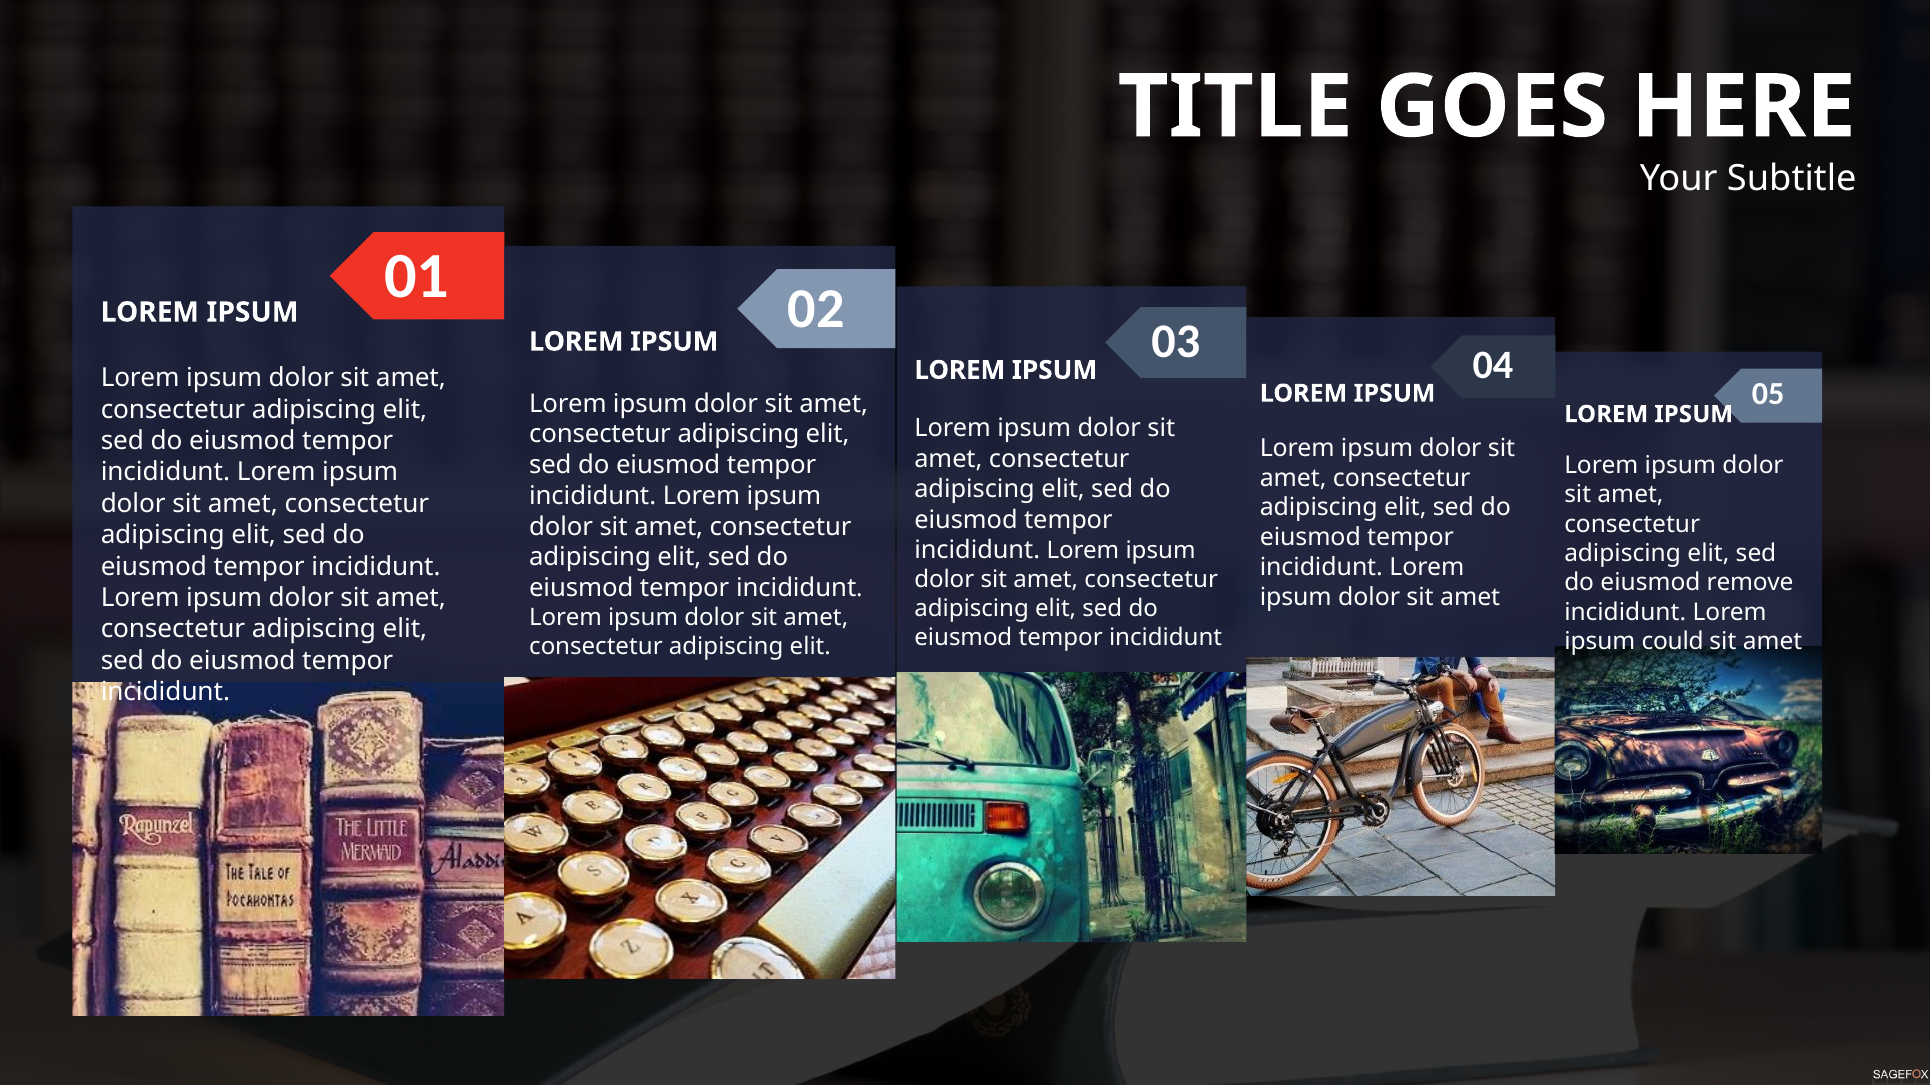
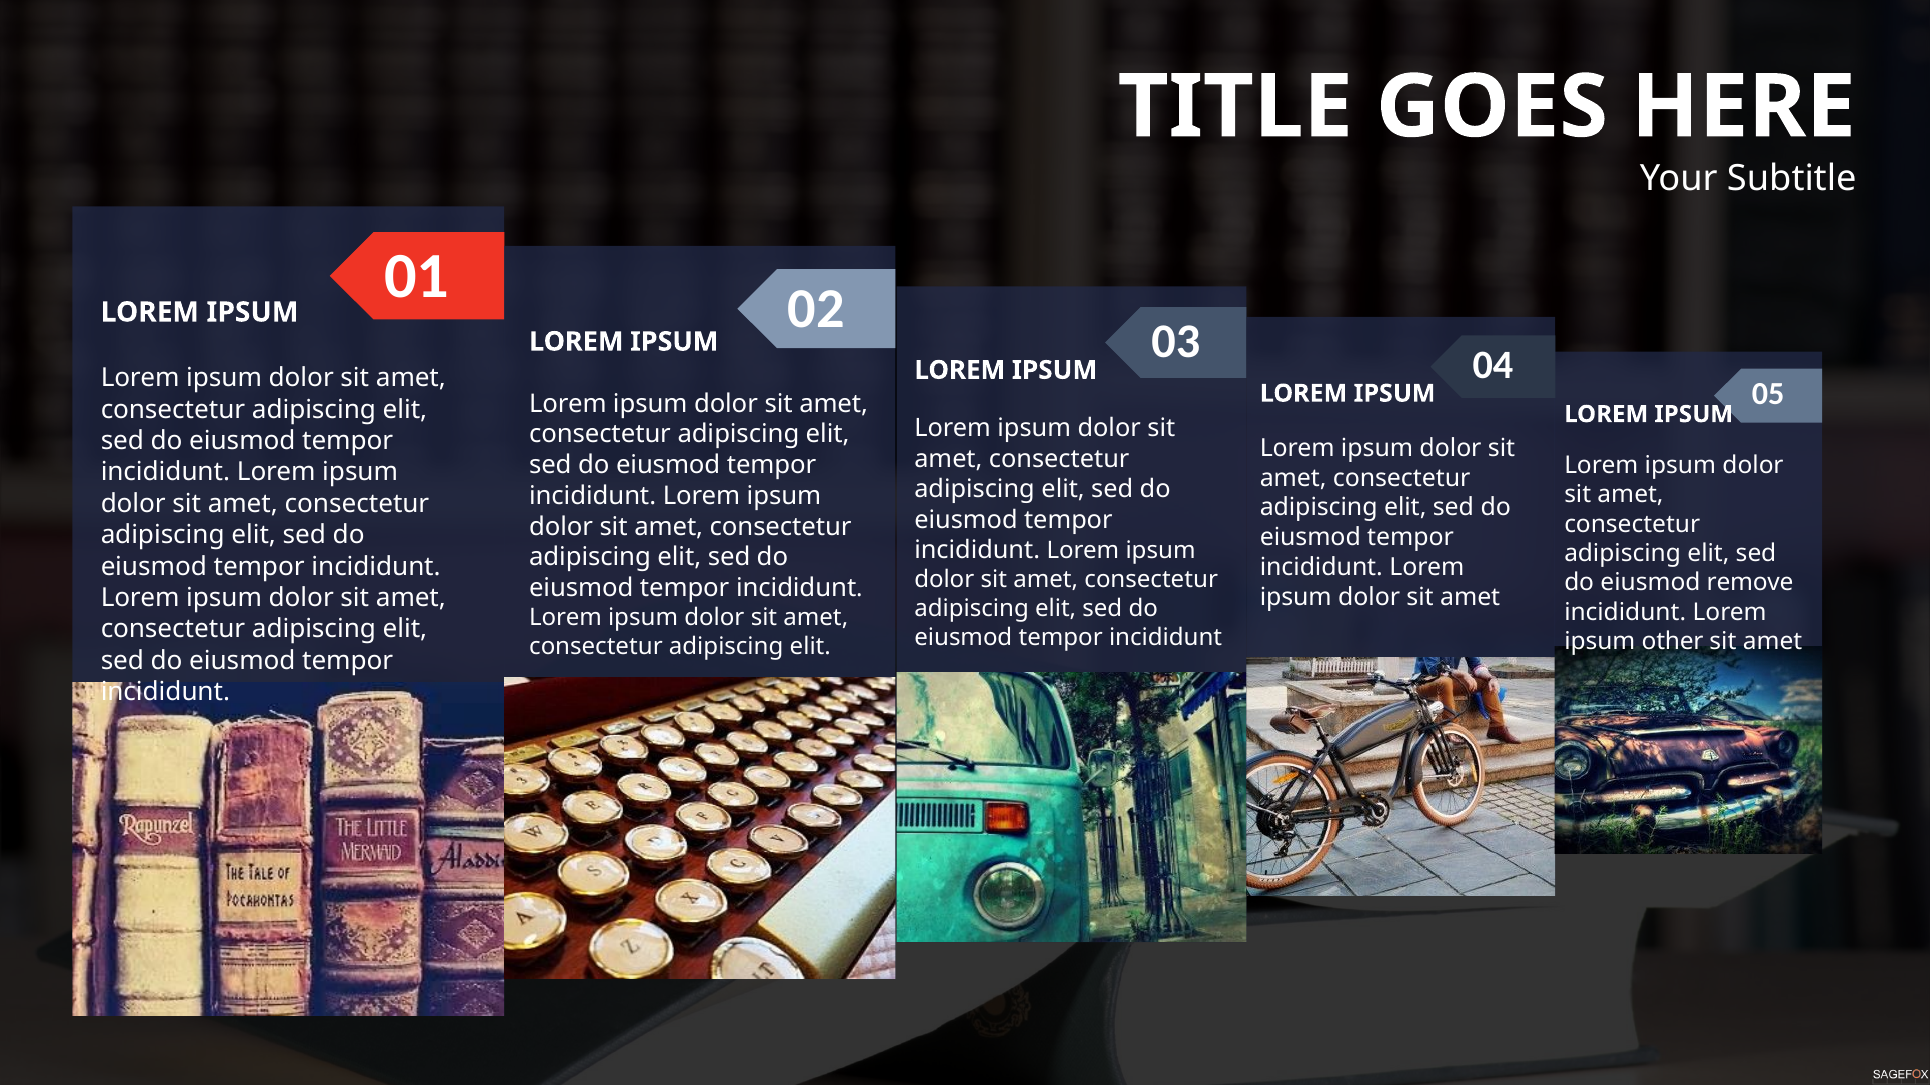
could: could -> other
